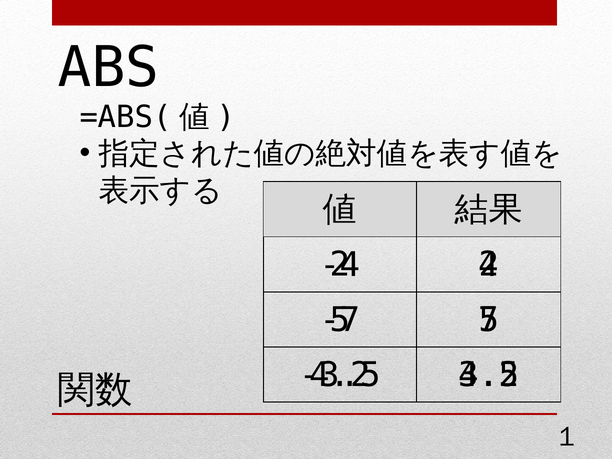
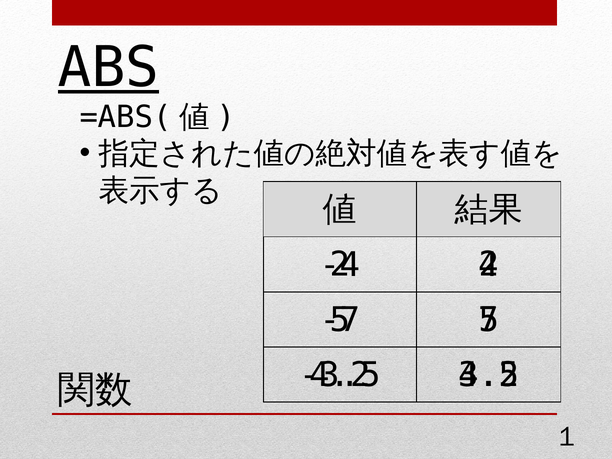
ABS underline: none -> present
